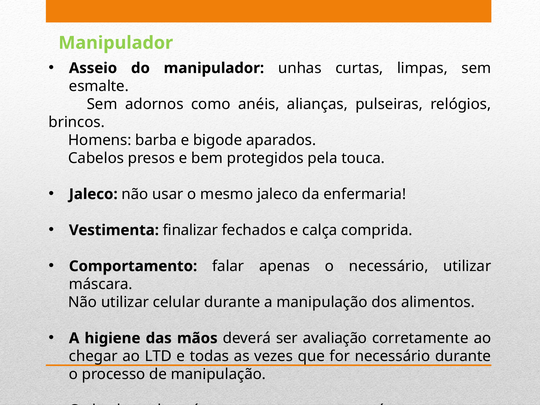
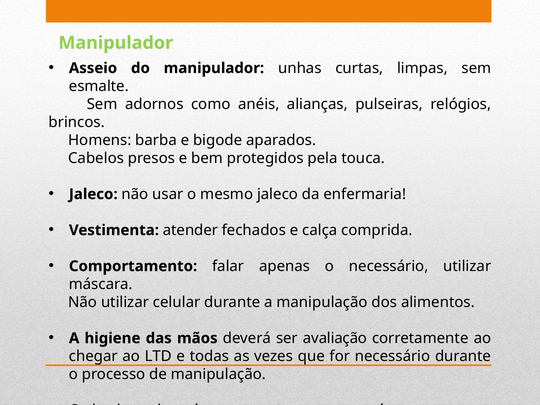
finalizar: finalizar -> atender
